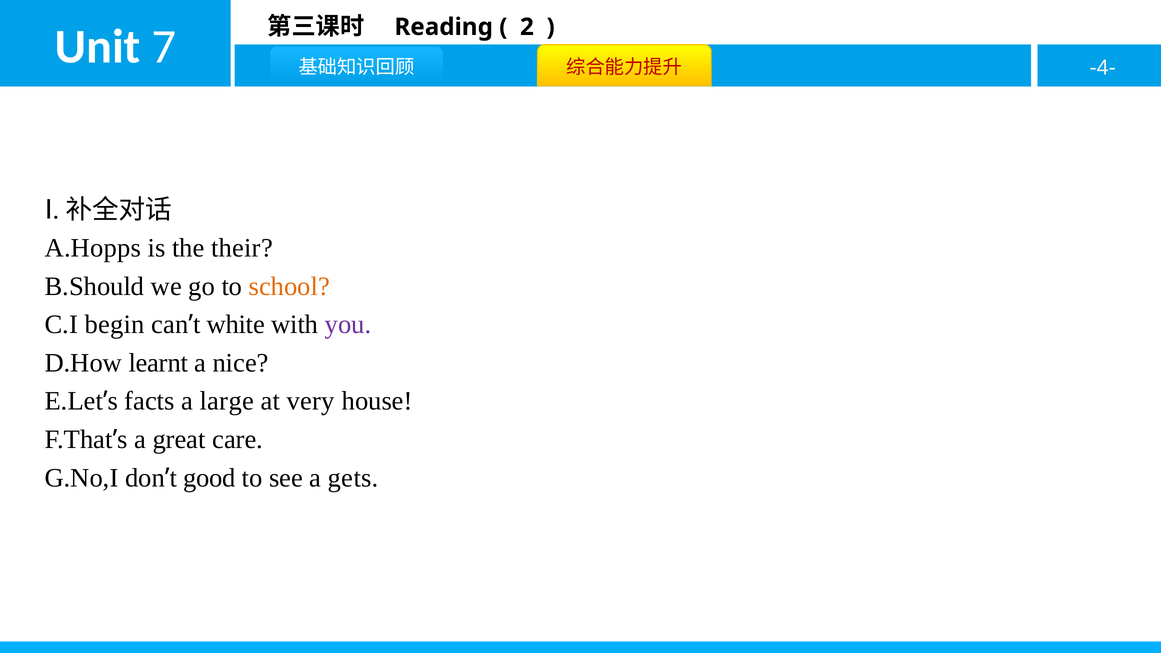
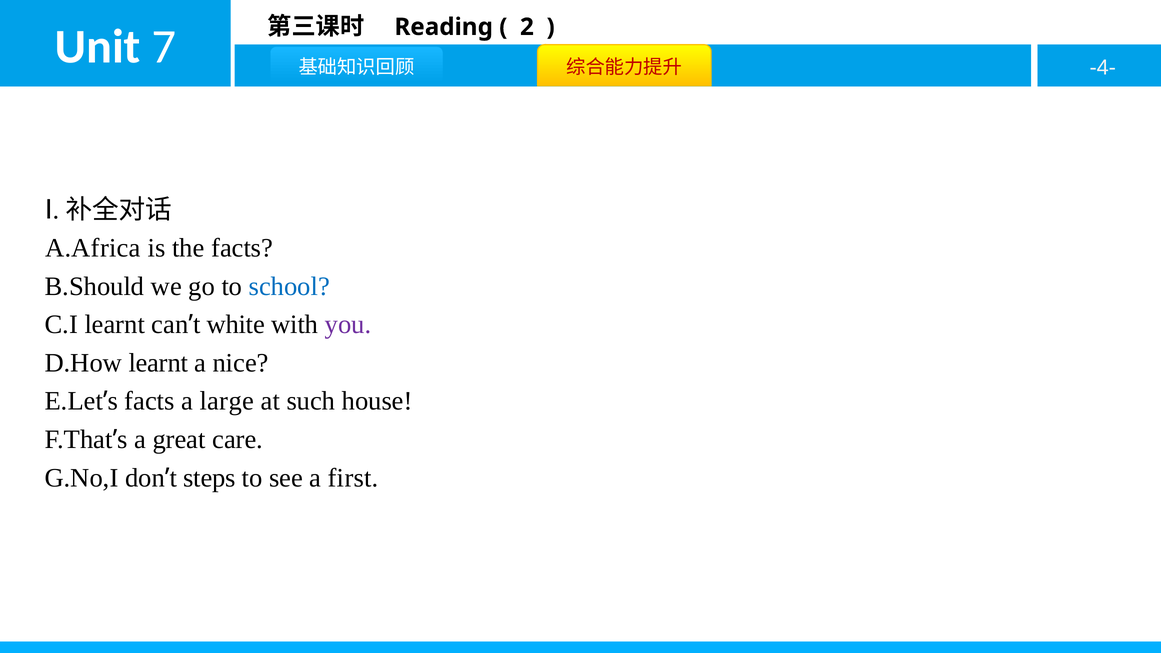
A.Hopps: A.Hopps -> A.Africa
the their: their -> facts
school colour: orange -> blue
C.I begin: begin -> learnt
very: very -> such
good: good -> steps
gets: gets -> first
